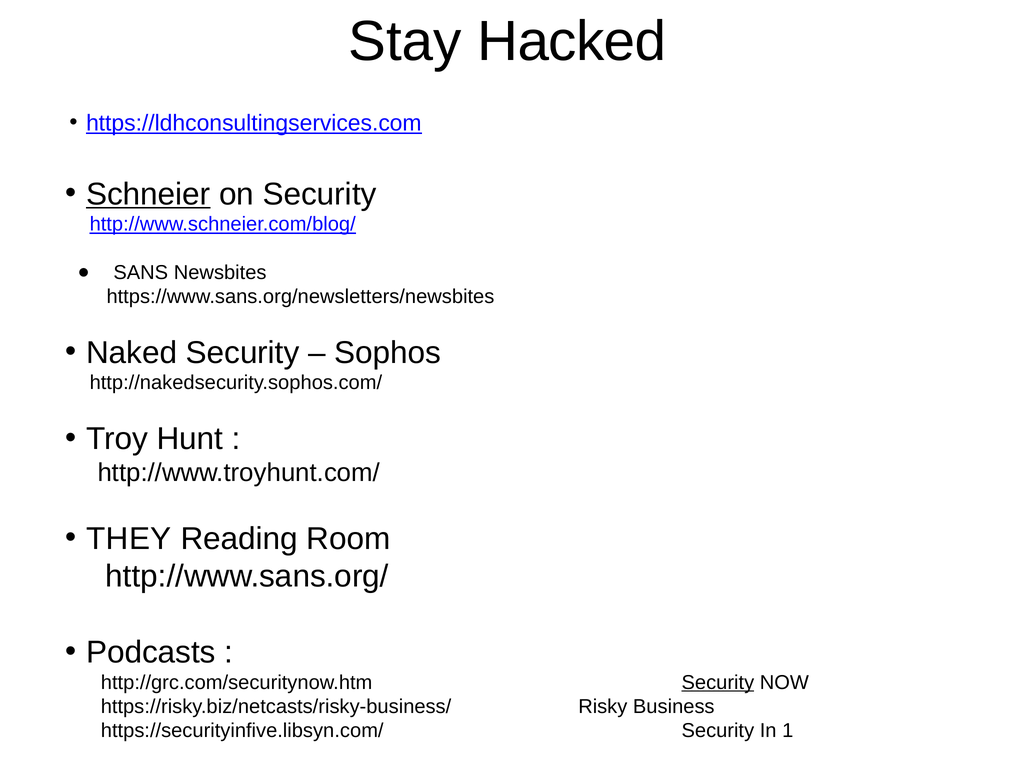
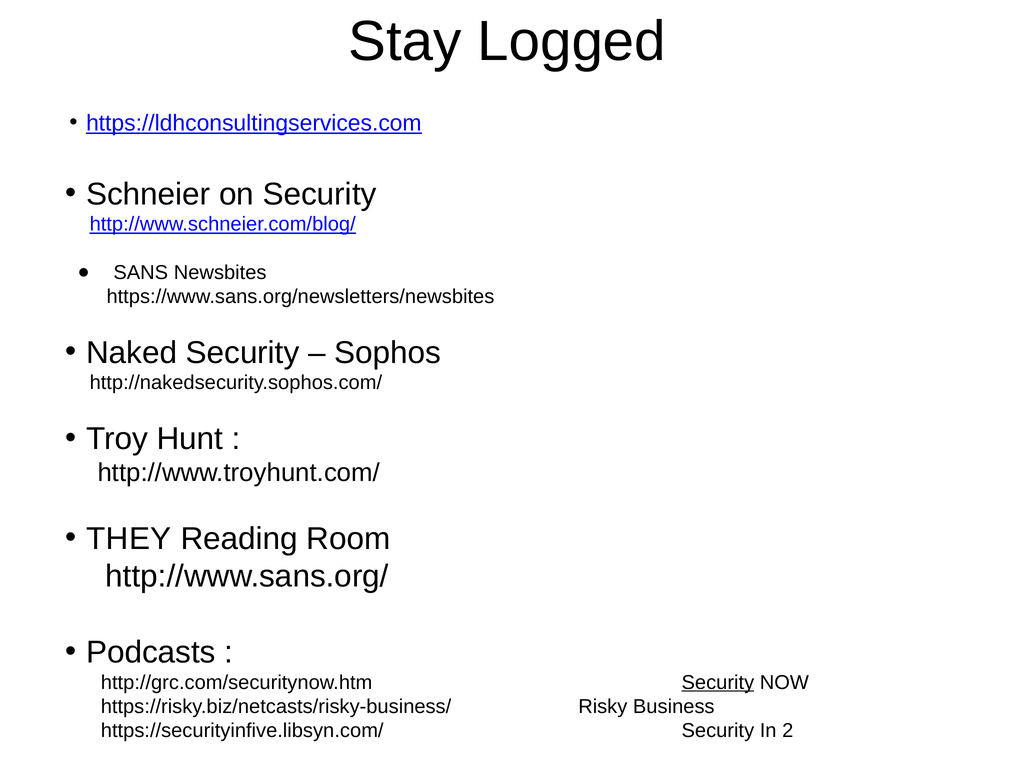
Hacked: Hacked -> Logged
Schneier underline: present -> none
1: 1 -> 2
